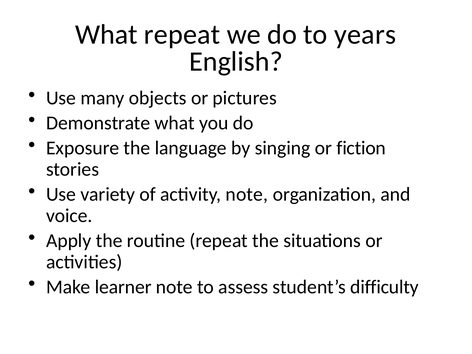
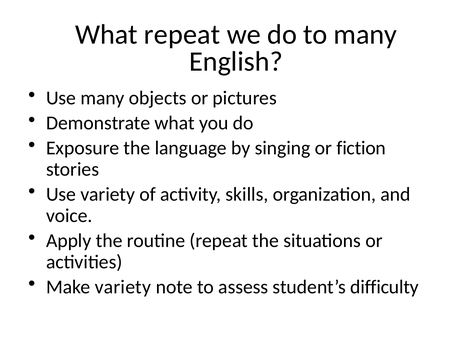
to years: years -> many
activity note: note -> skills
Make learner: learner -> variety
